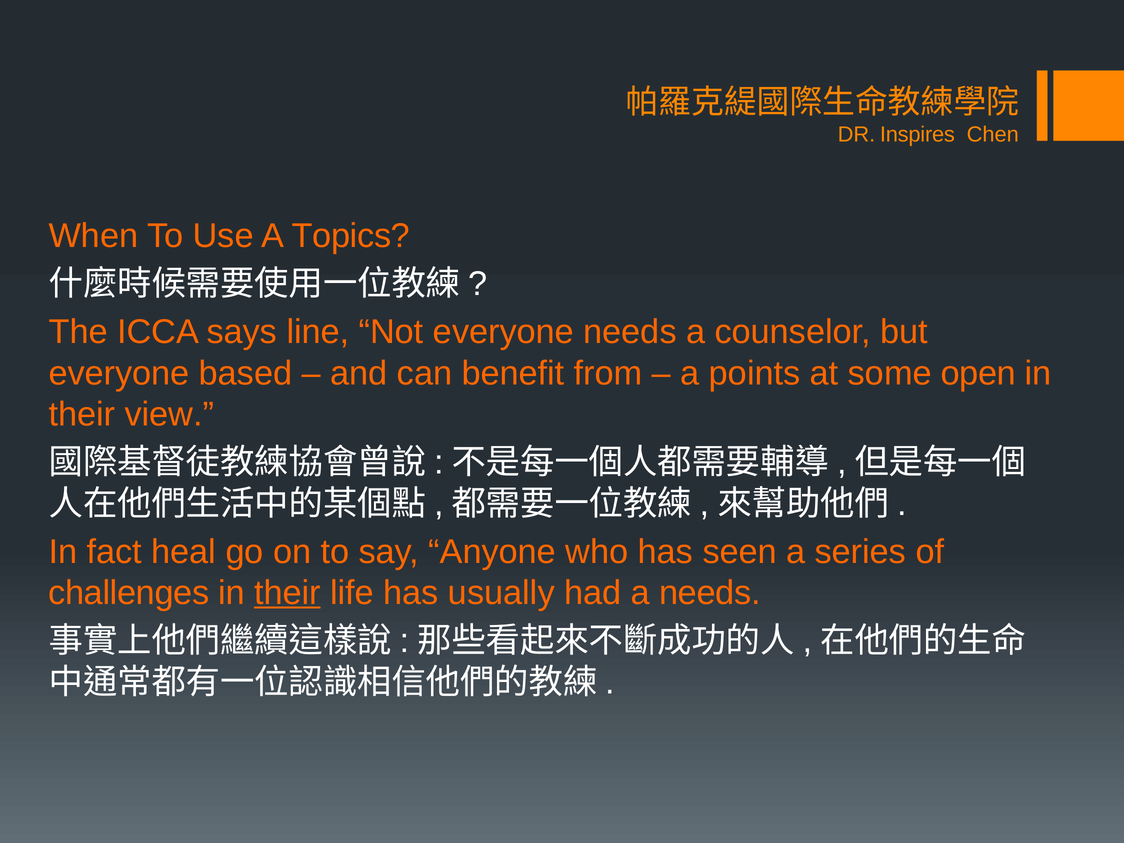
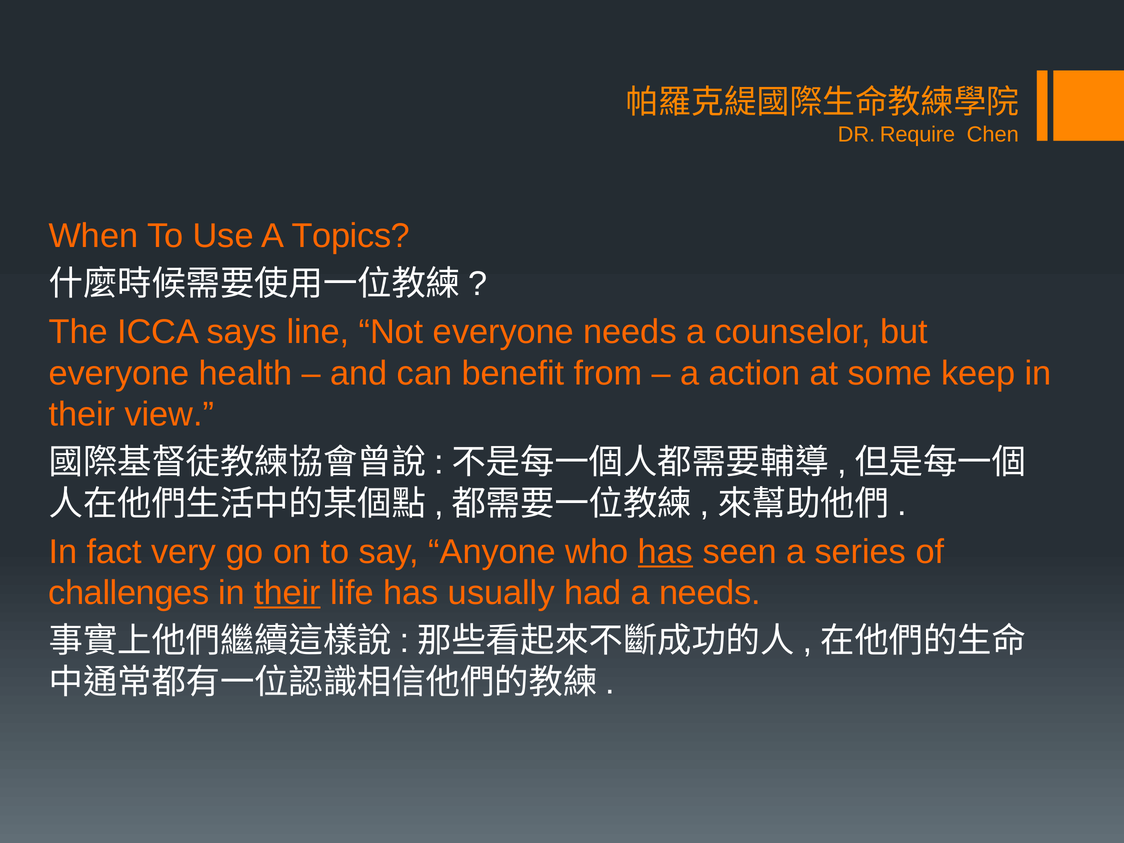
Inspires: Inspires -> Require
based: based -> health
points: points -> action
open: open -> keep
heal: heal -> very
has at (665, 552) underline: none -> present
